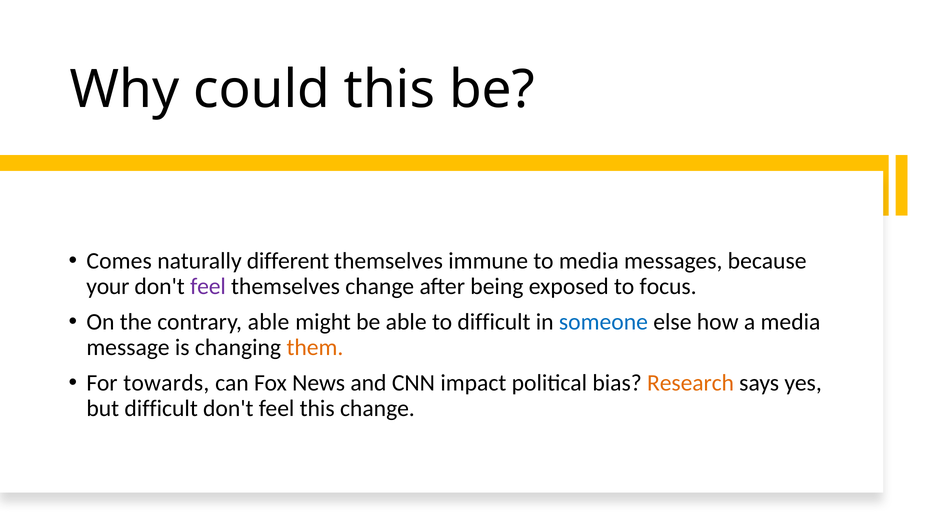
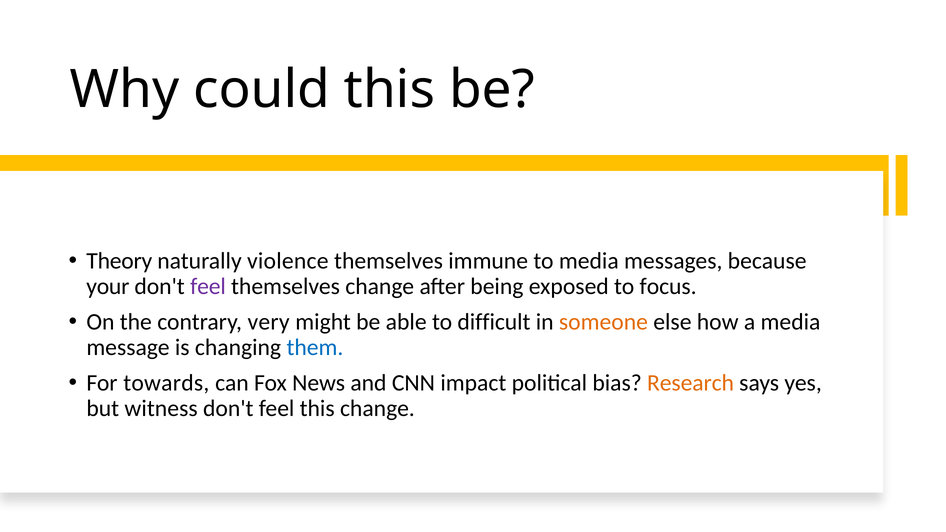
Comes: Comes -> Theory
different: different -> violence
contrary able: able -> very
someone colour: blue -> orange
them colour: orange -> blue
but difficult: difficult -> witness
